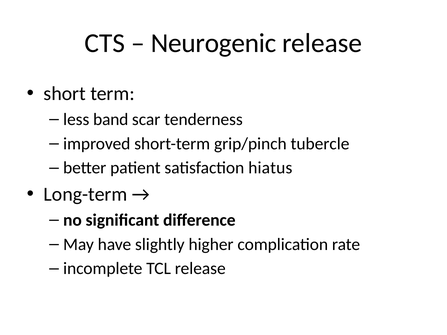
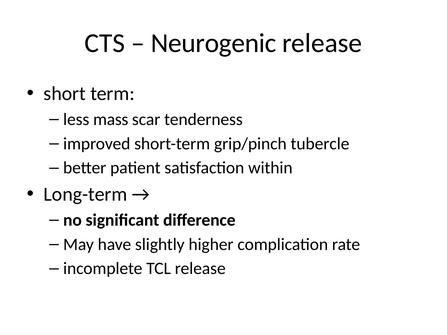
band: band -> mass
hiatus: hiatus -> within
